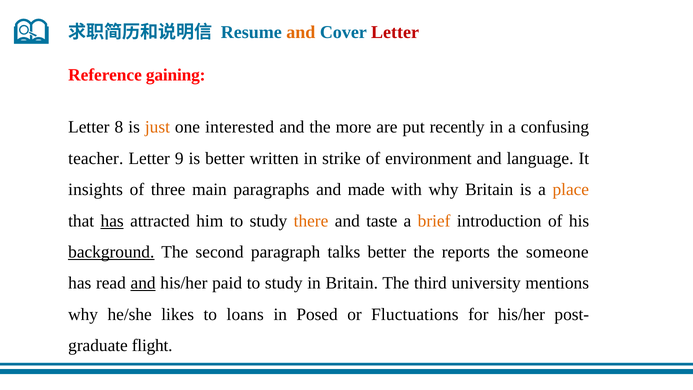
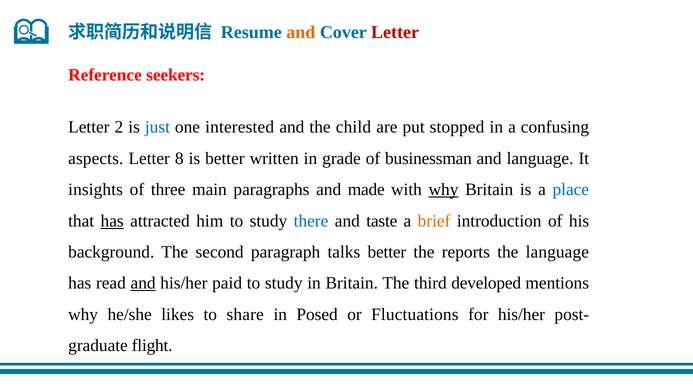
gaining: gaining -> seekers
8: 8 -> 2
just colour: orange -> blue
more: more -> child
recently: recently -> stopped
teacher: teacher -> aspects
9: 9 -> 8
strike: strike -> grade
environment: environment -> businessman
why at (444, 190) underline: none -> present
place colour: orange -> blue
there colour: orange -> blue
background underline: present -> none
the someone: someone -> language
university: university -> developed
loans: loans -> share
